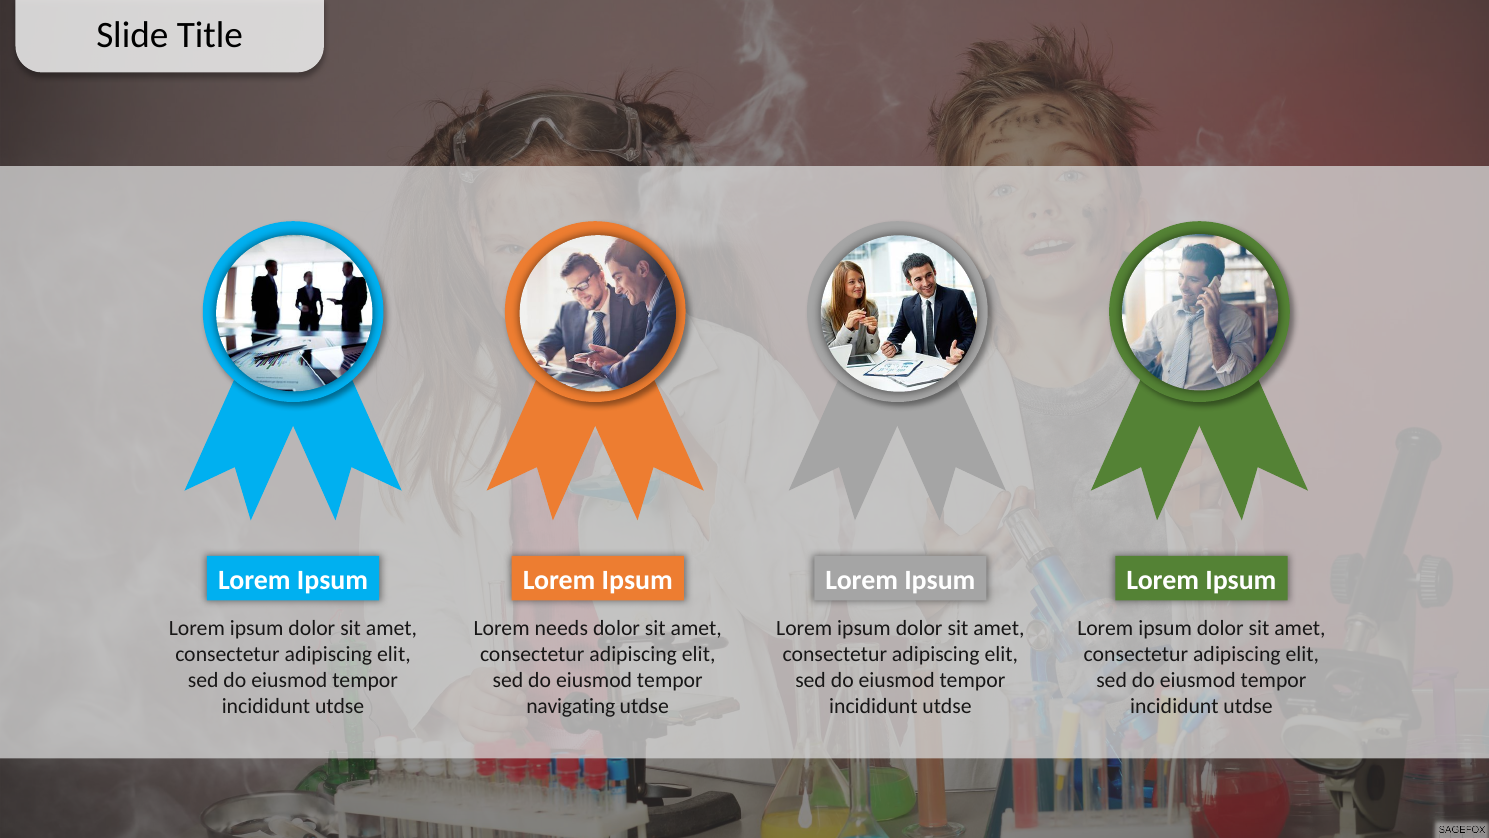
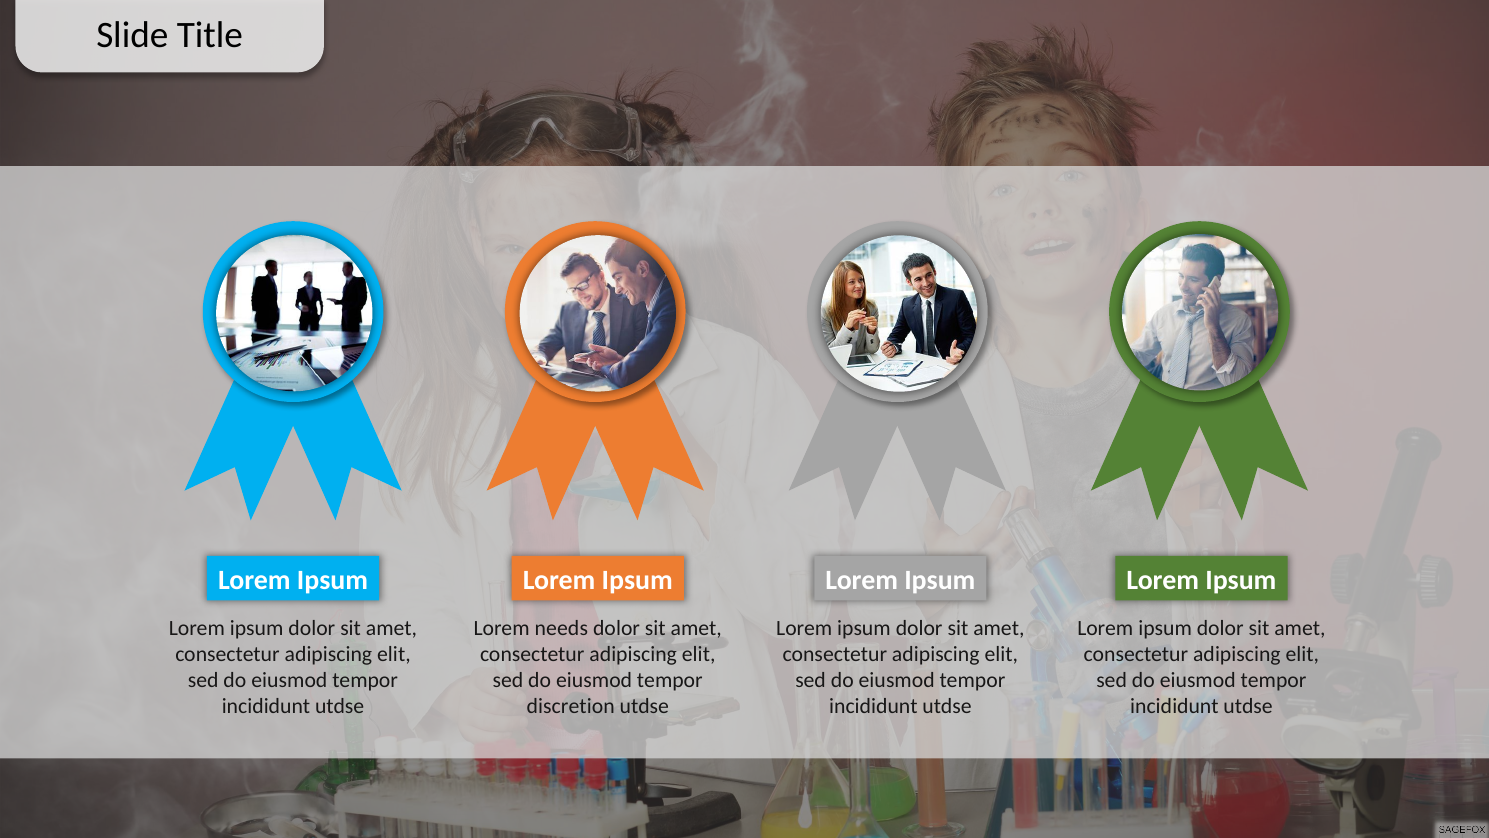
navigating: navigating -> discretion
